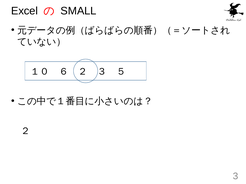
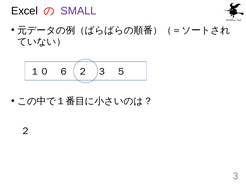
SMALL colour: black -> purple
